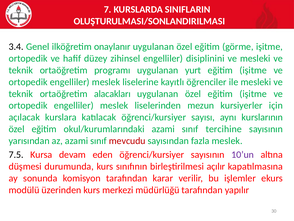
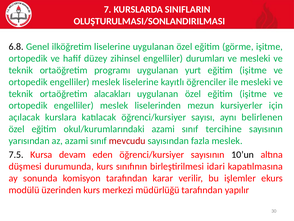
3.4: 3.4 -> 6.8
ilköğretim onaylanır: onaylanır -> liselerine
disiplinini: disiplinini -> durumları
kurslarının: kurslarının -> belirlenen
10’un colour: purple -> black
açılır: açılır -> idari
